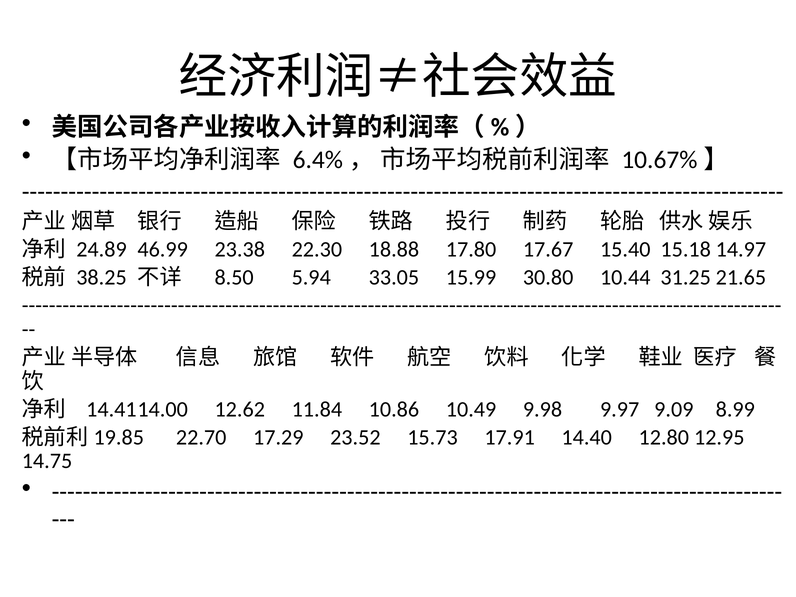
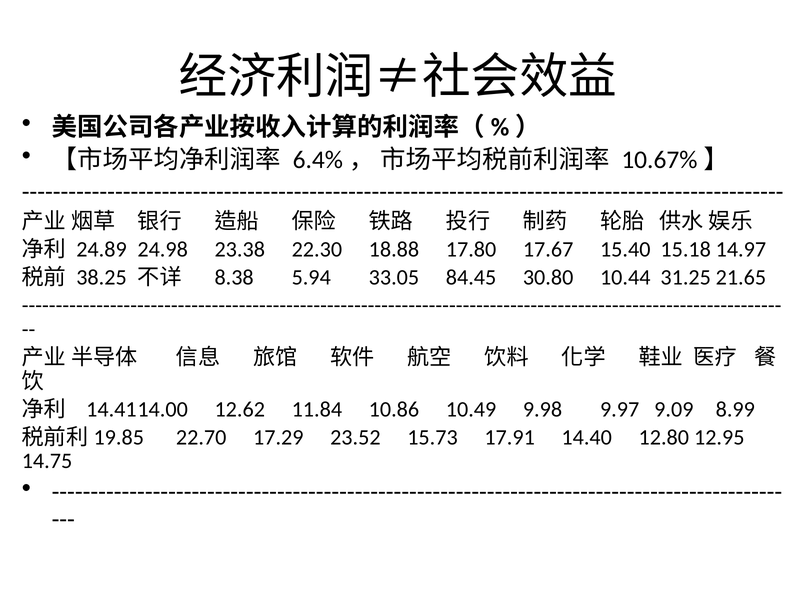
46.99: 46.99 -> 24.98
8.50: 8.50 -> 8.38
15.99: 15.99 -> 84.45
